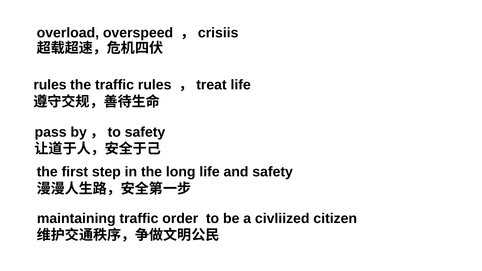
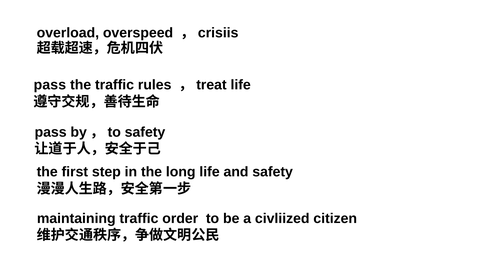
rules at (50, 85): rules -> pass
